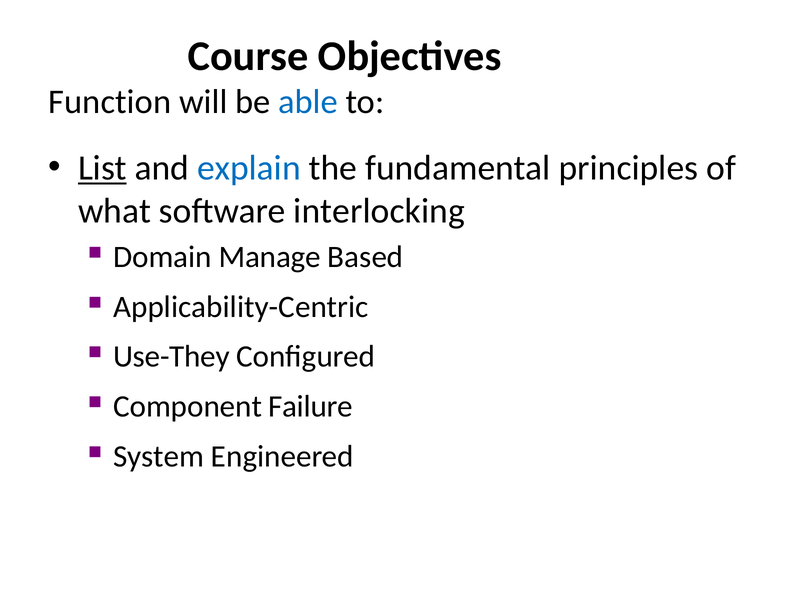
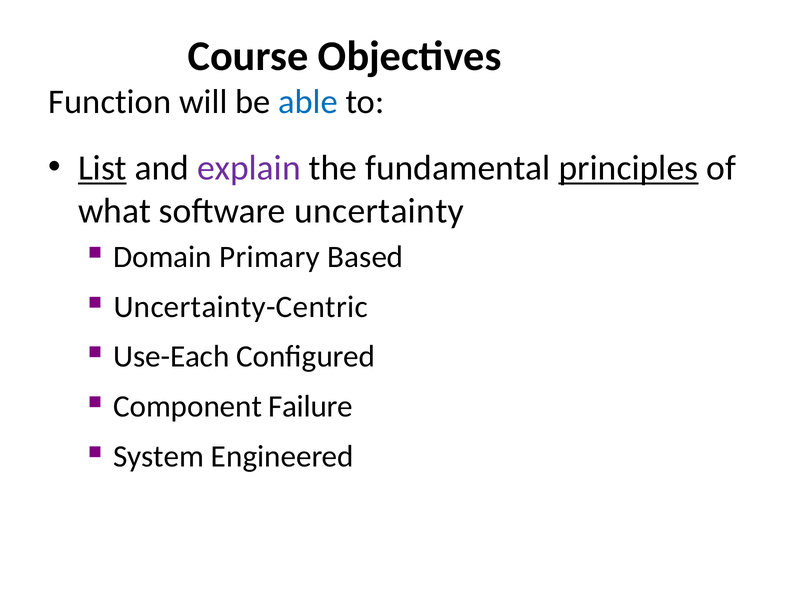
explain colour: blue -> purple
principles underline: none -> present
interlocking: interlocking -> uncertainty
Manage: Manage -> Primary
Applicability-Centric: Applicability-Centric -> Uncertainty-Centric
Use-They: Use-They -> Use-Each
